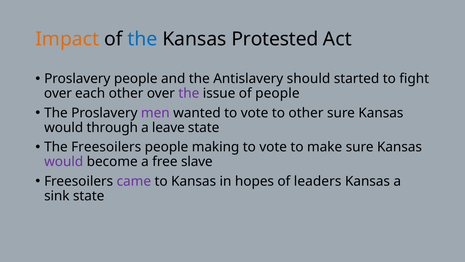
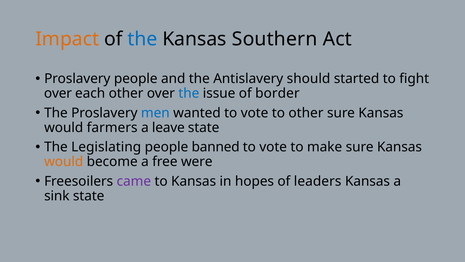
Protested: Protested -> Southern
the at (189, 93) colour: purple -> blue
of people: people -> border
men colour: purple -> blue
through: through -> farmers
The Freesoilers: Freesoilers -> Legislating
making: making -> banned
would at (64, 162) colour: purple -> orange
slave: slave -> were
